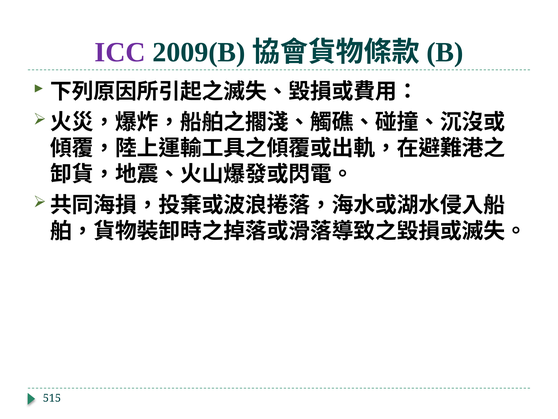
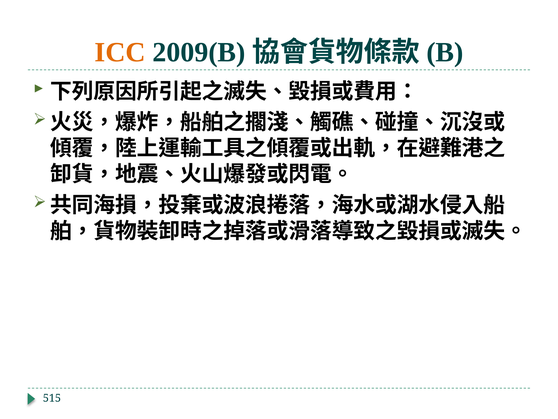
ICC colour: purple -> orange
